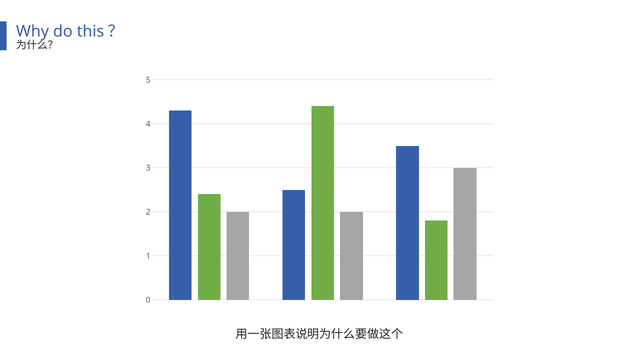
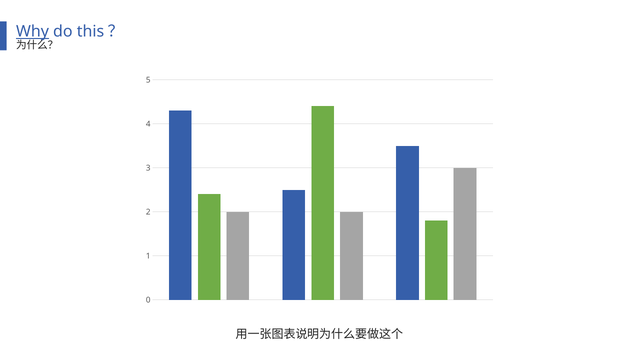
Why underline: none -> present
